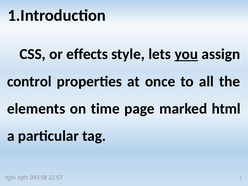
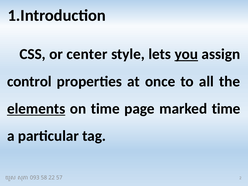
effects: effects -> center
elements underline: none -> present
marked html: html -> time
